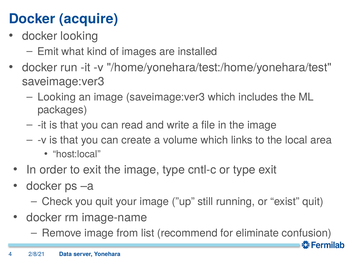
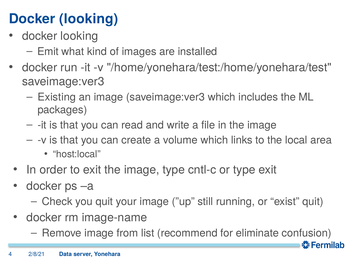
acquire at (89, 19): acquire -> looking
Looking at (57, 97): Looking -> Existing
